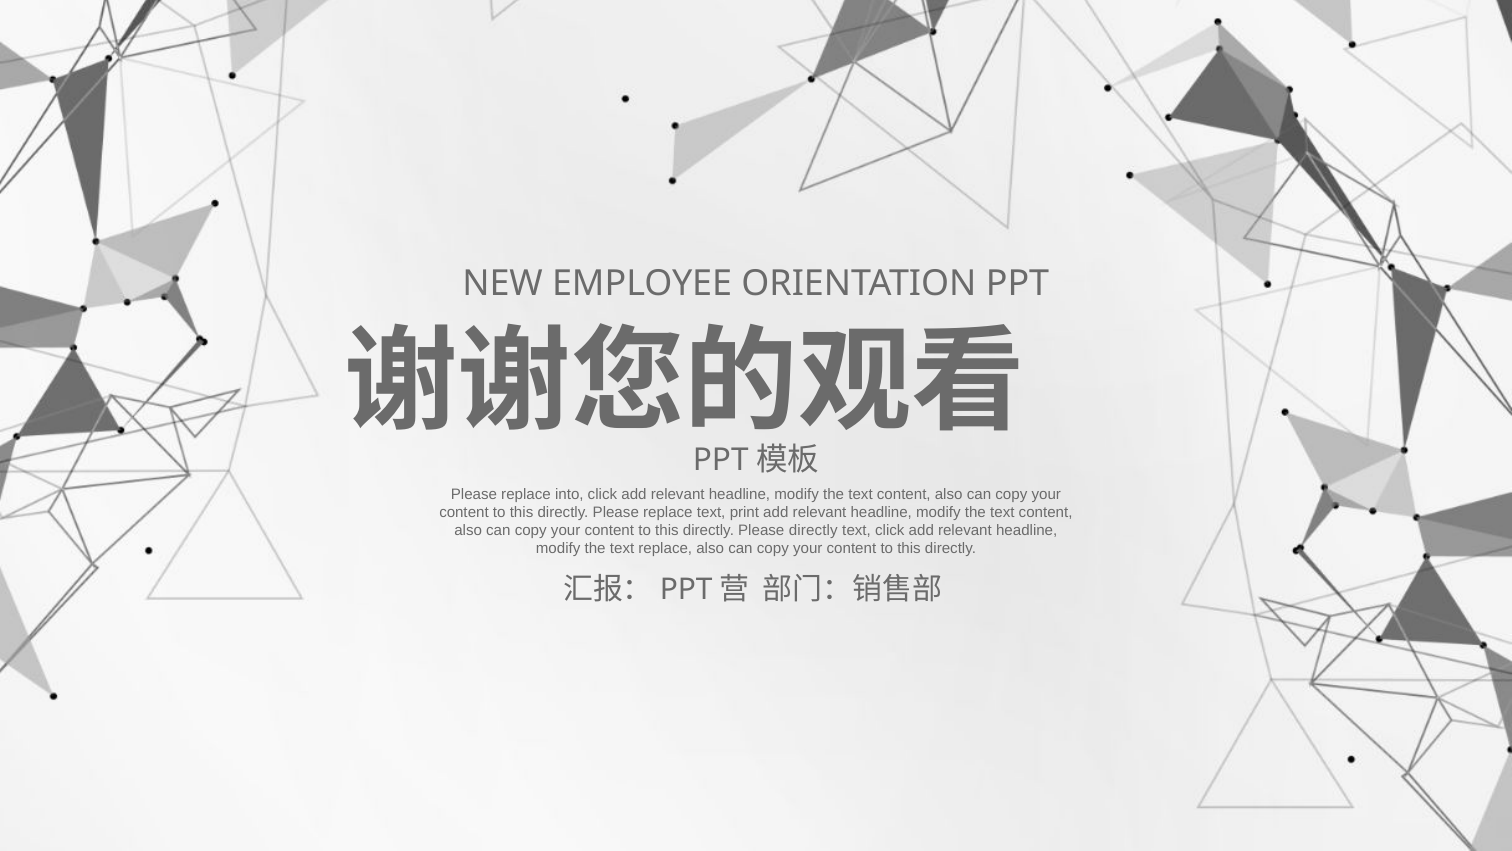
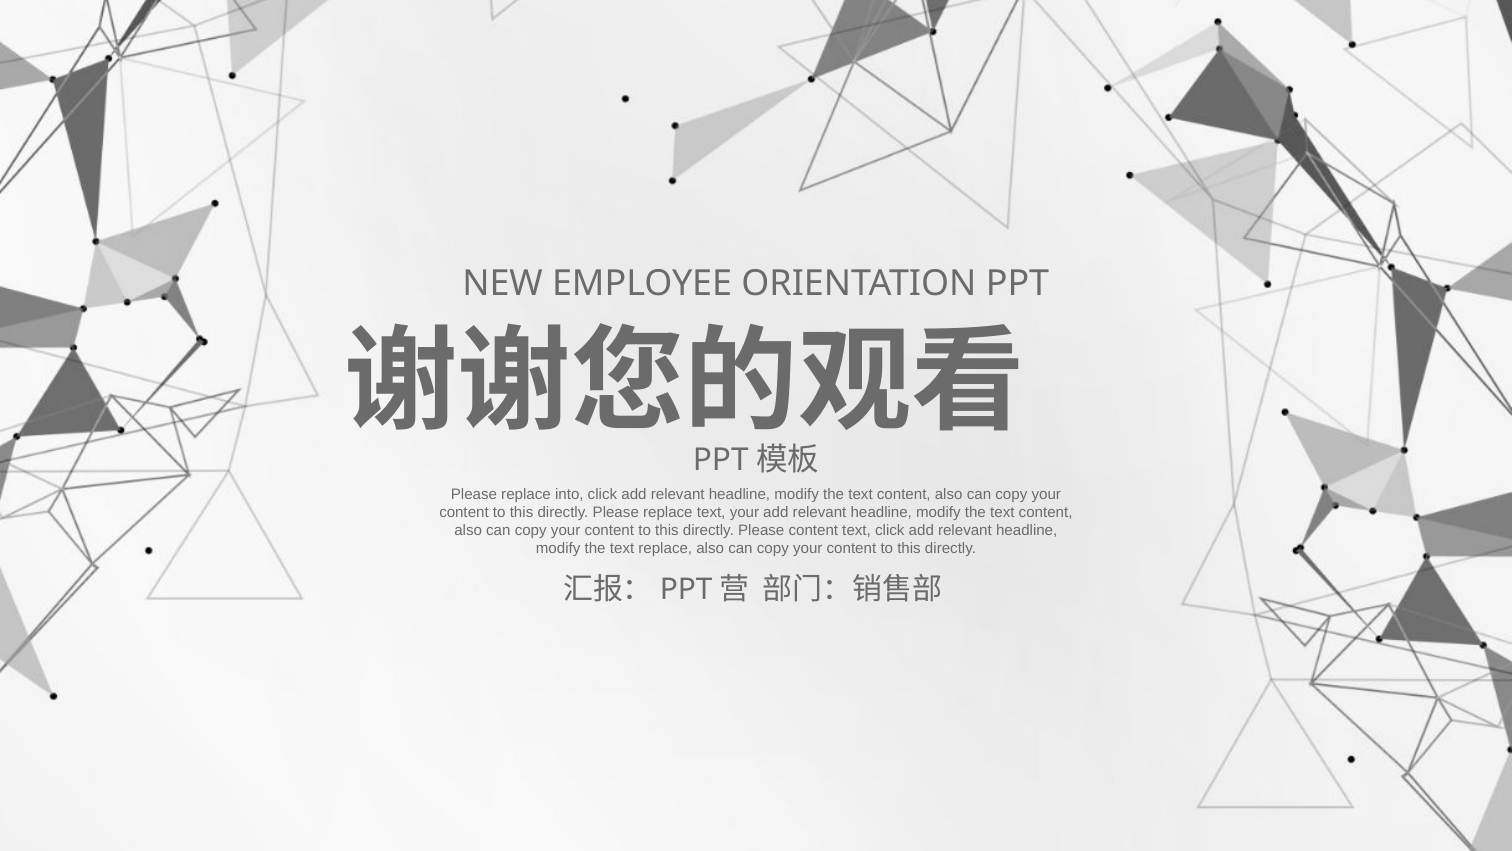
text print: print -> your
Please directly: directly -> content
